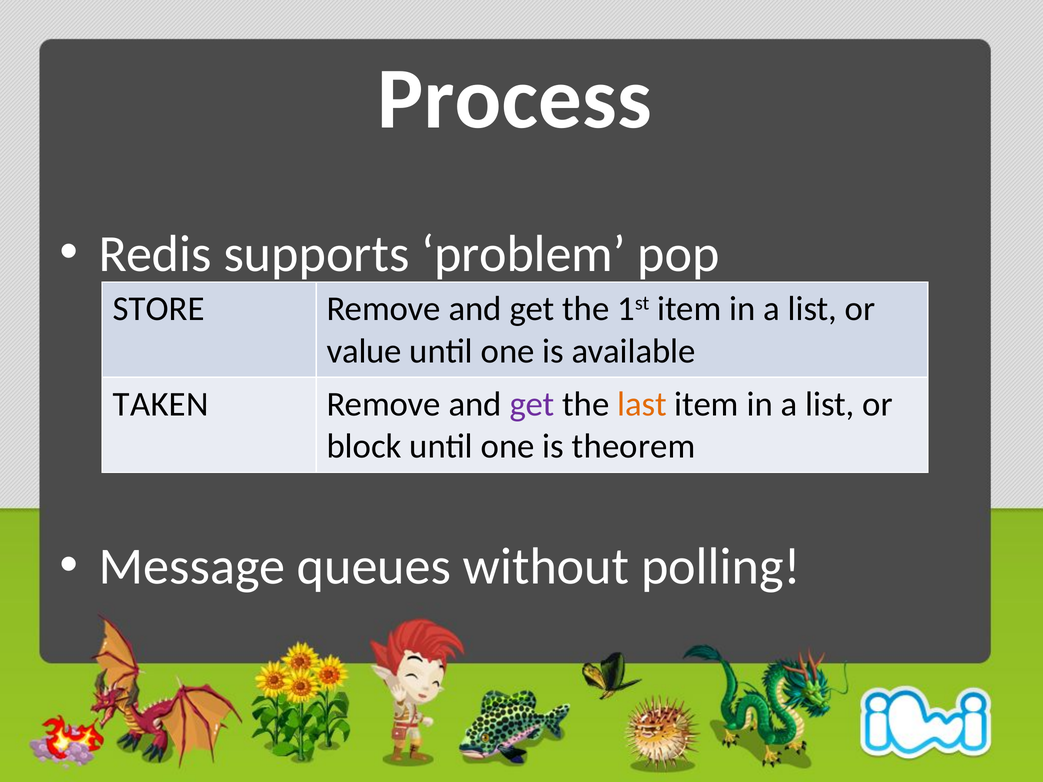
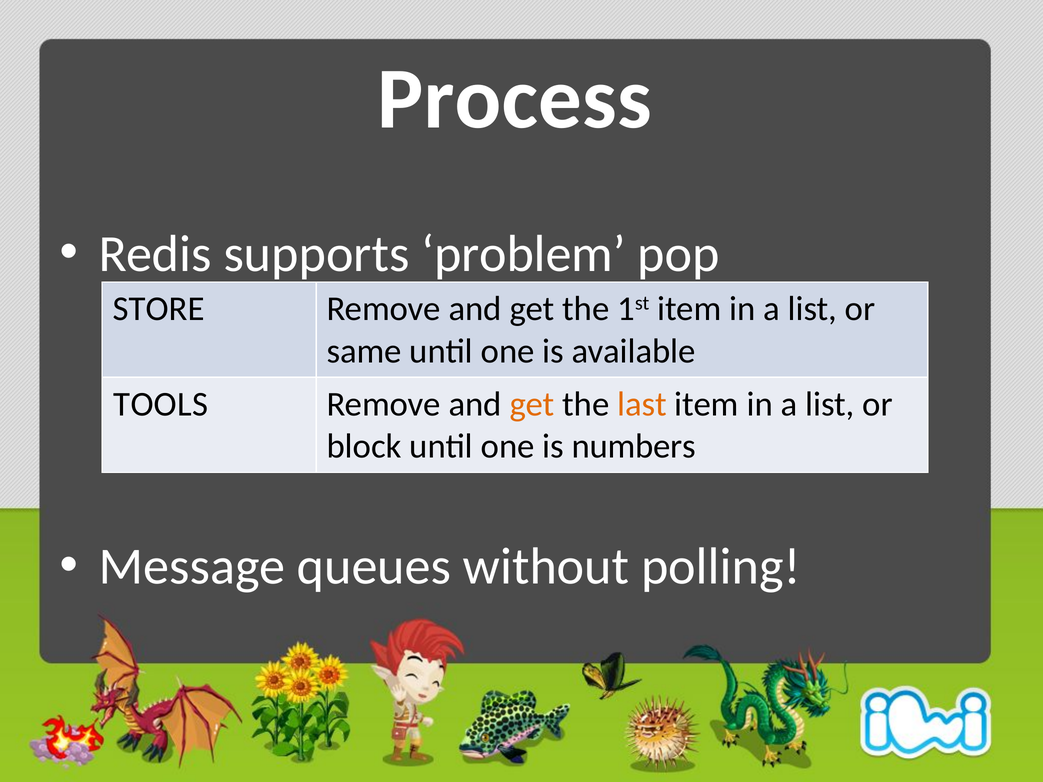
value: value -> same
TAKEN: TAKEN -> TOOLS
get at (532, 404) colour: purple -> orange
theorem: theorem -> numbers
